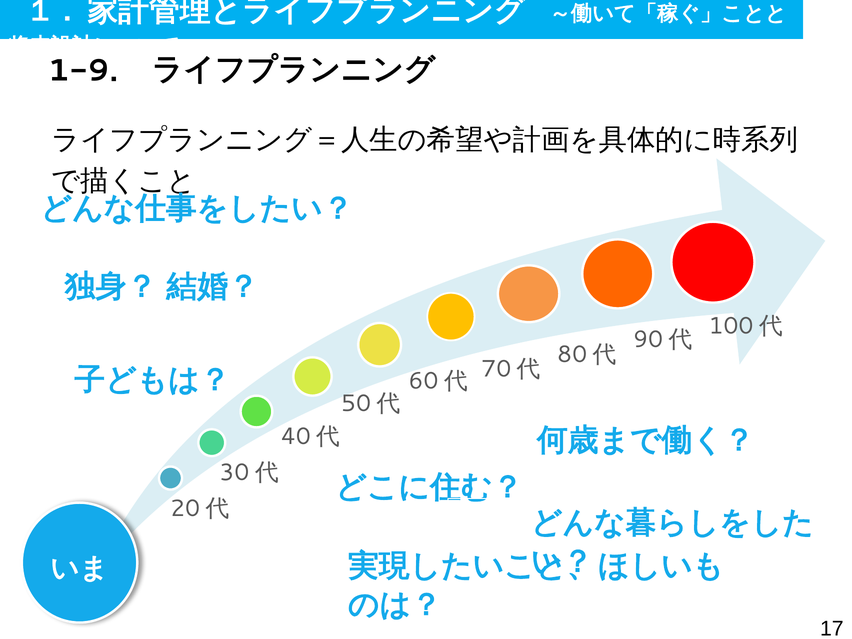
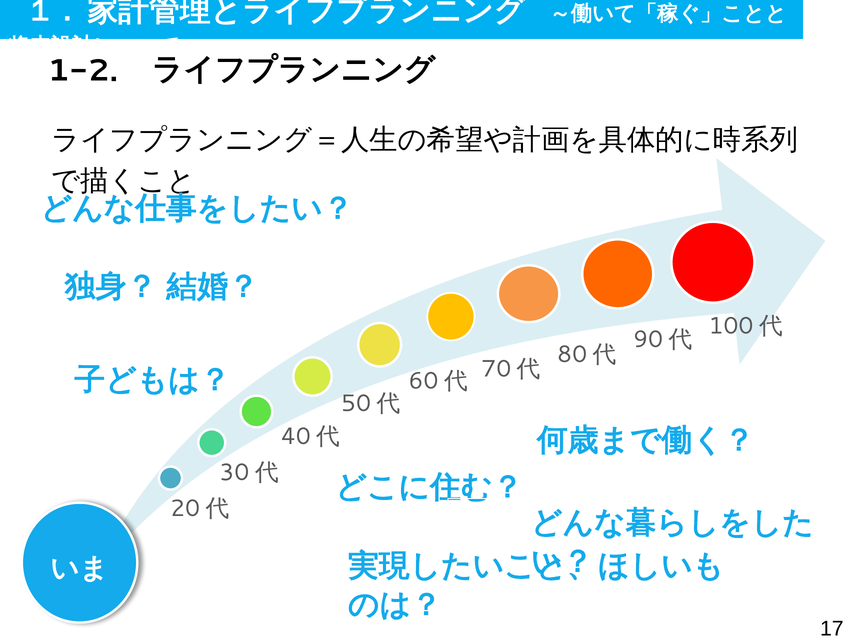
1-9: 1-9 -> 1-2
